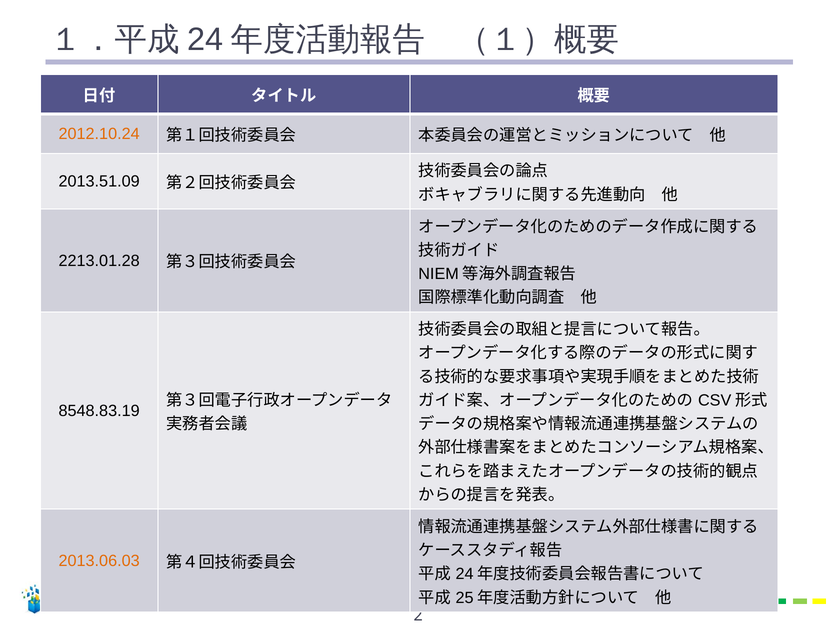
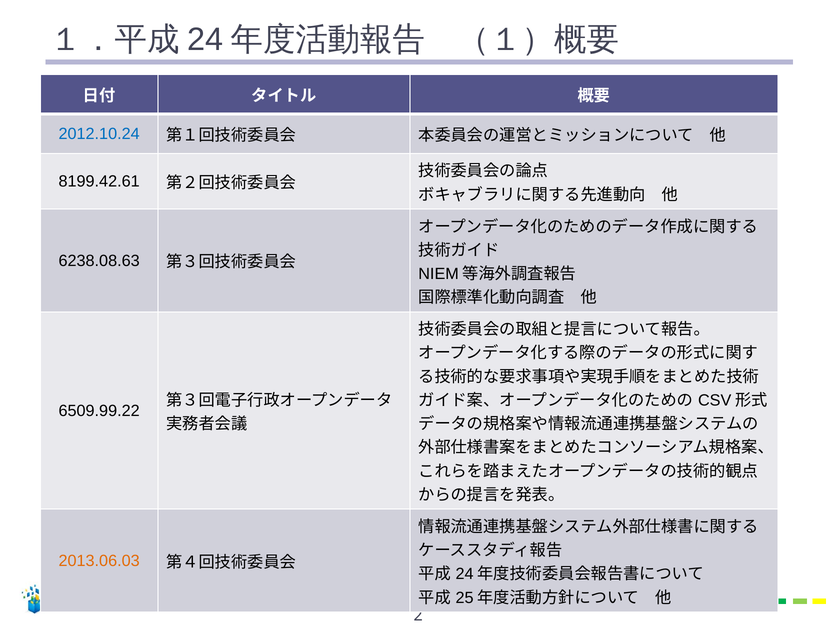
2012.10.24 colour: orange -> blue
2013.51.09: 2013.51.09 -> 8199.42.61
2213.01.28: 2213.01.28 -> 6238.08.63
8548.83.19: 8548.83.19 -> 6509.99.22
